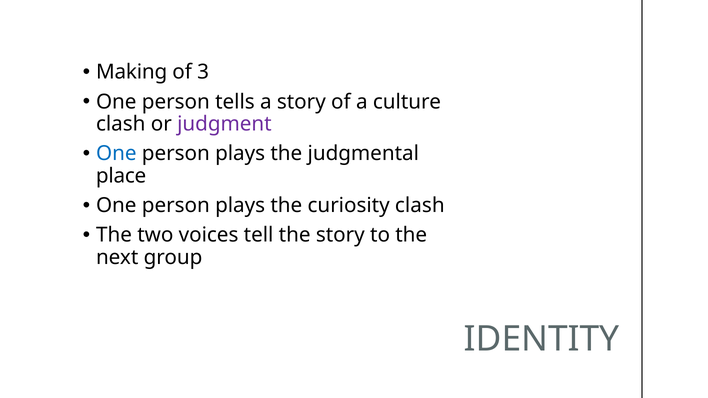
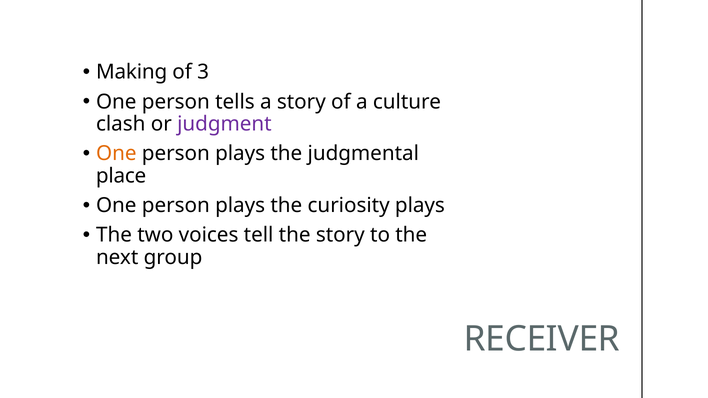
One at (116, 154) colour: blue -> orange
curiosity clash: clash -> plays
IDENTITY: IDENTITY -> RECEIVER
